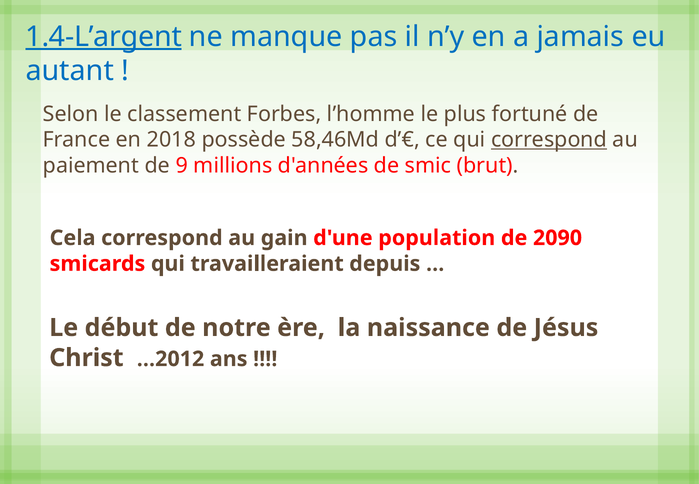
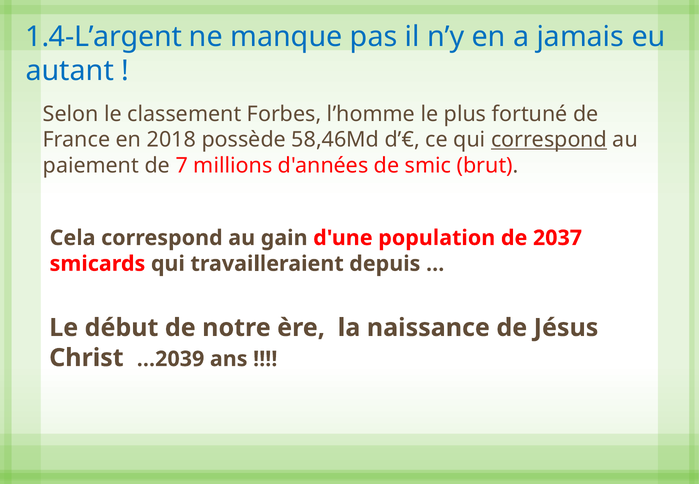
1.4-L’argent underline: present -> none
9: 9 -> 7
2090: 2090 -> 2037
…2012: …2012 -> …2039
